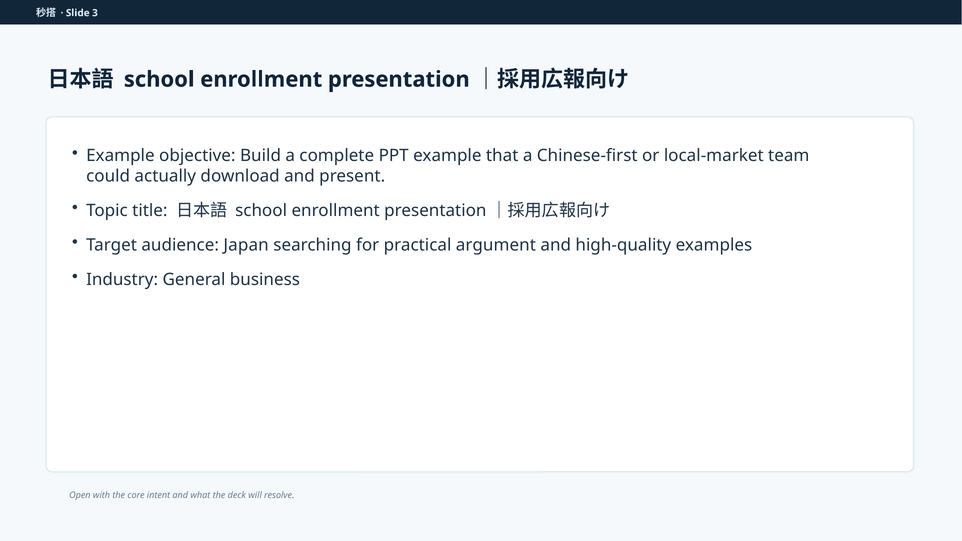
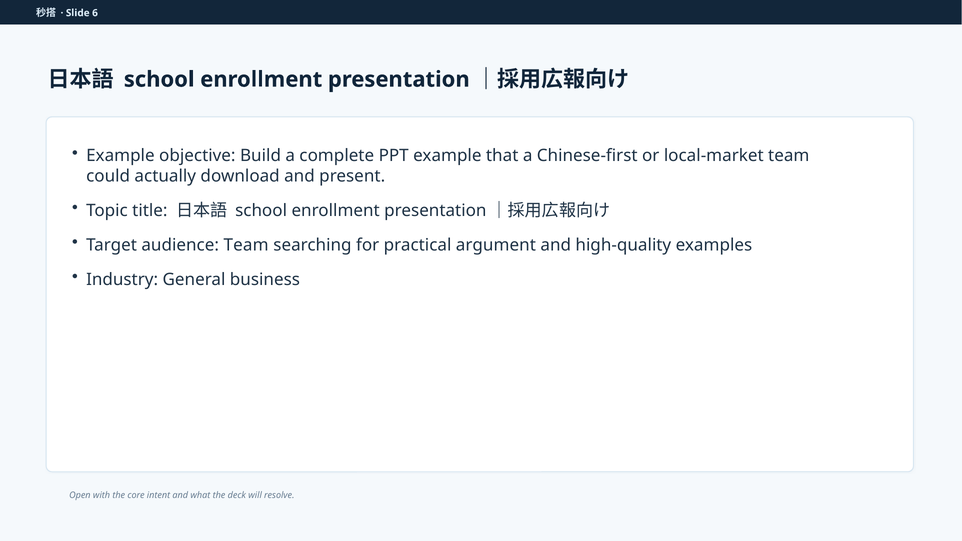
3: 3 -> 6
audience Japan: Japan -> Team
